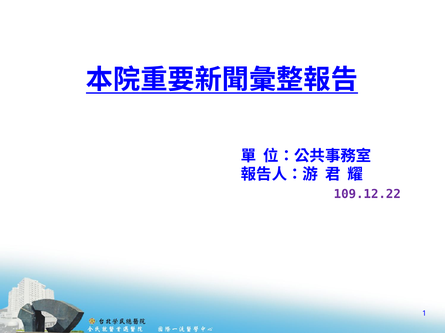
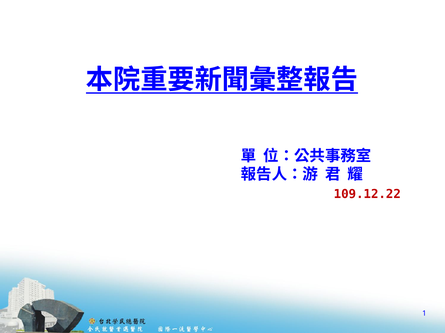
109.12.22 colour: purple -> red
